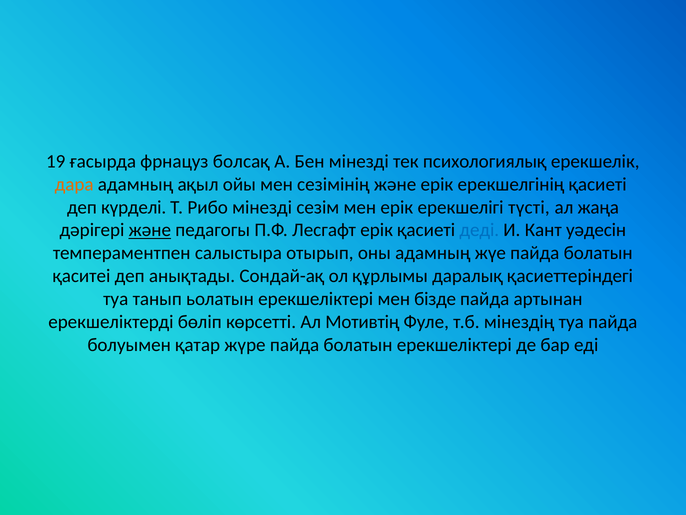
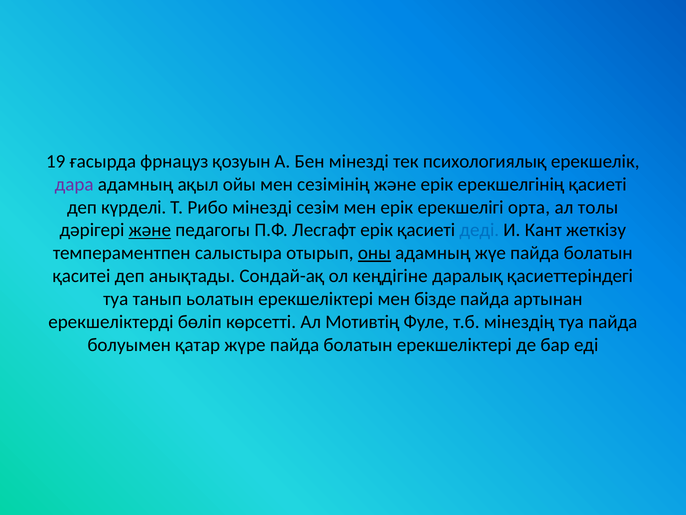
болсақ: болсақ -> қозуын
дара colour: orange -> purple
түсті: түсті -> орта
жаңа: жаңа -> толы
уәдесін: уәдесін -> жеткізу
оны underline: none -> present
құрлымы: құрлымы -> кеңдігіне
